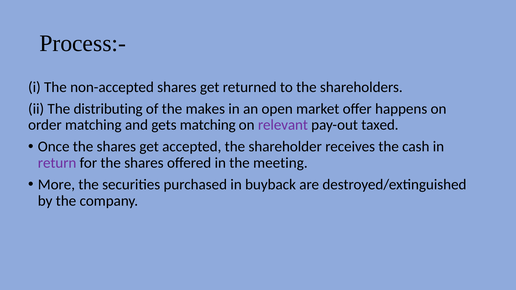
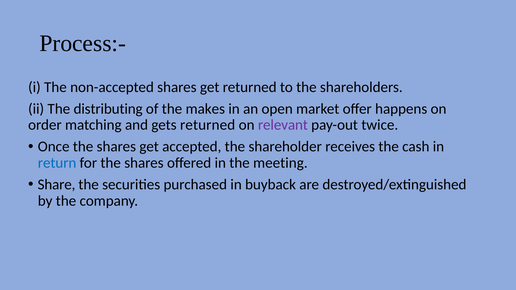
gets matching: matching -> returned
taxed: taxed -> twice
return colour: purple -> blue
More: More -> Share
